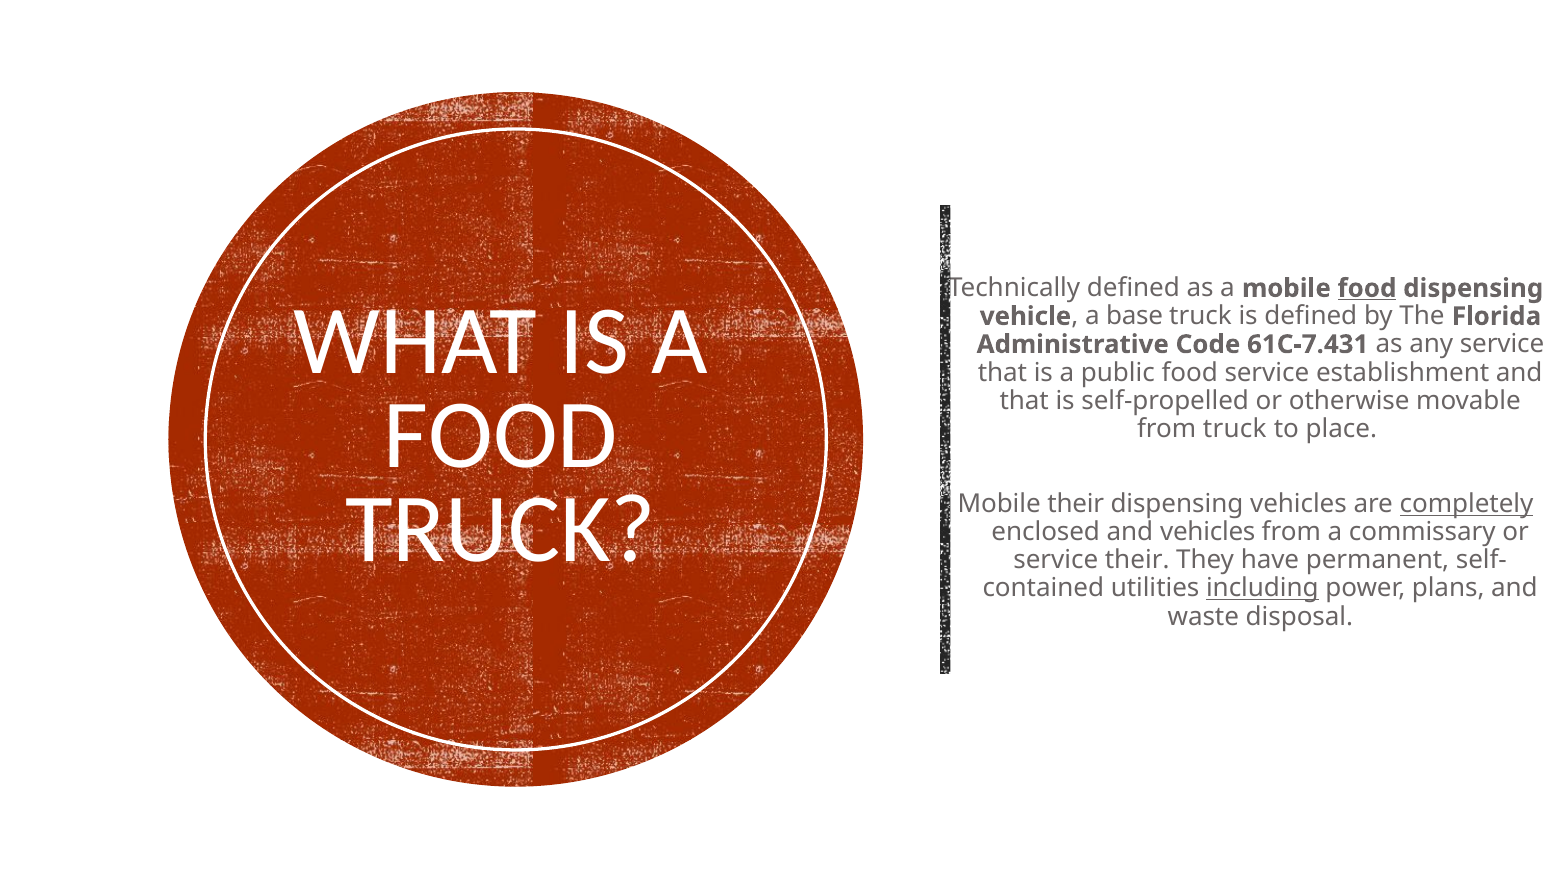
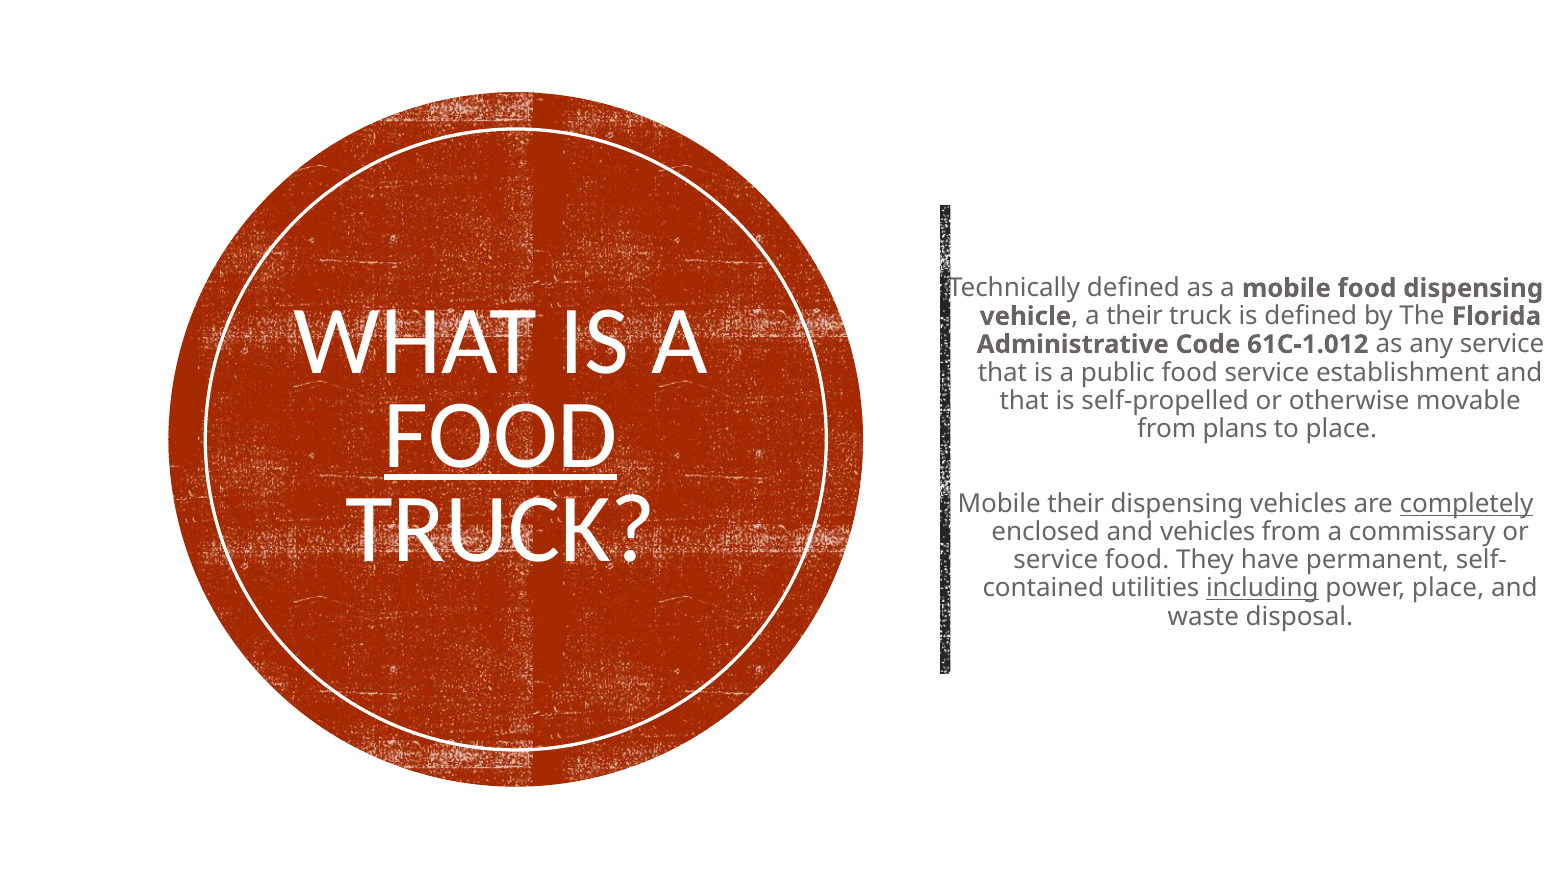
food at (1367, 288) underline: present -> none
a base: base -> their
61C-7.431: 61C-7.431 -> 61C-1.012
FOOD at (501, 435) underline: none -> present
from truck: truck -> plans
service their: their -> food
power plans: plans -> place
